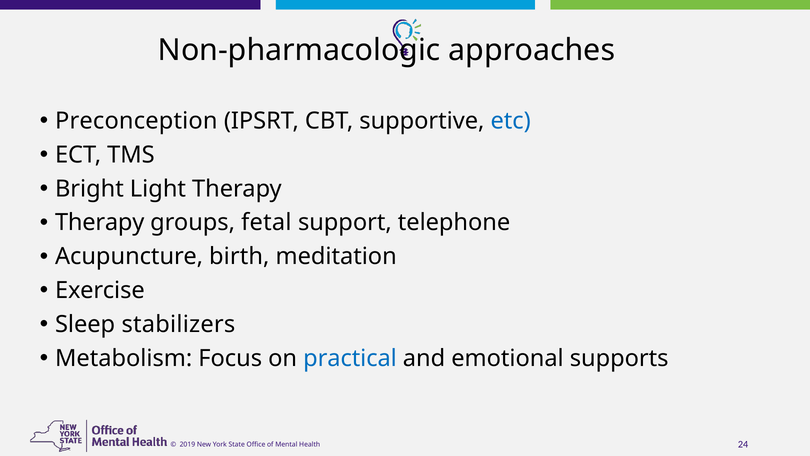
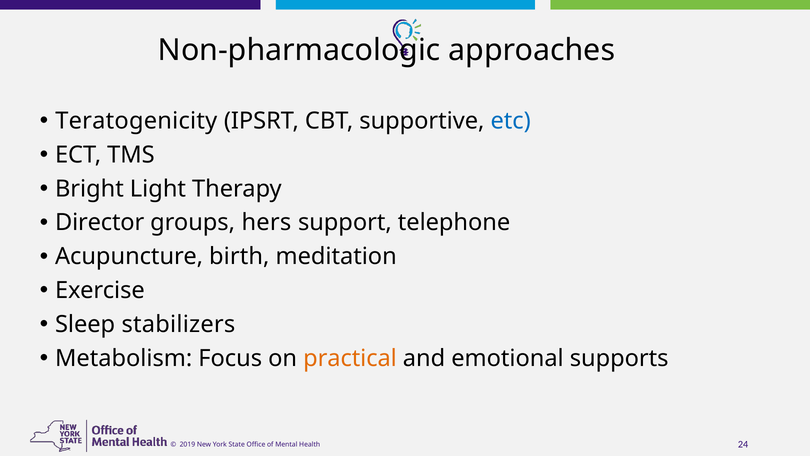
Preconception: Preconception -> Teratogenicity
Therapy at (100, 222): Therapy -> Director
fetal: fetal -> hers
practical colour: blue -> orange
